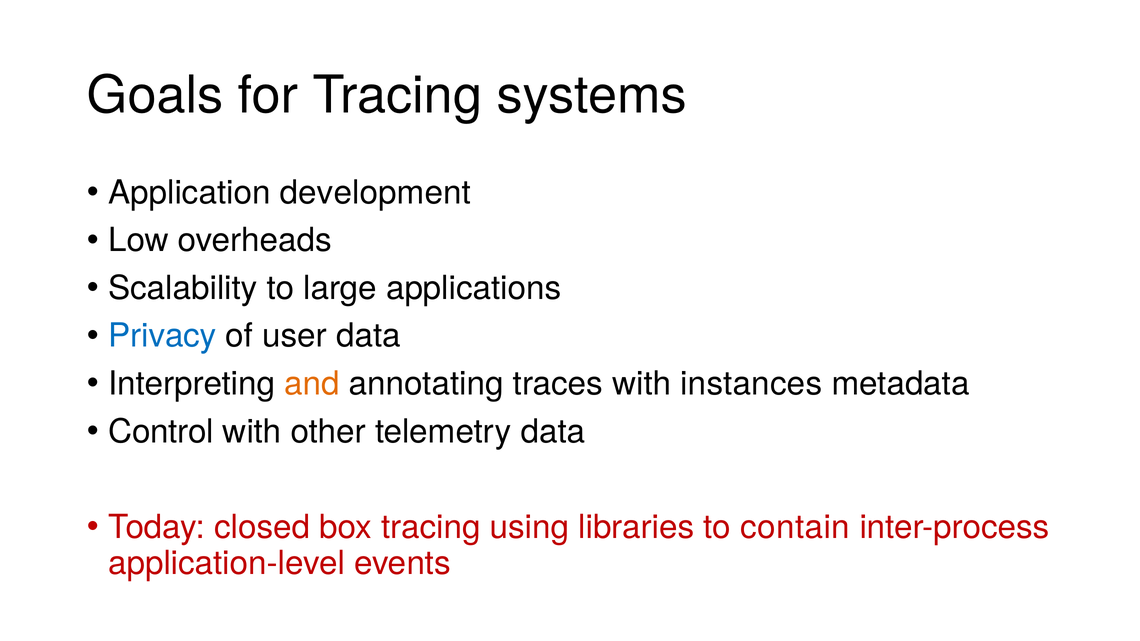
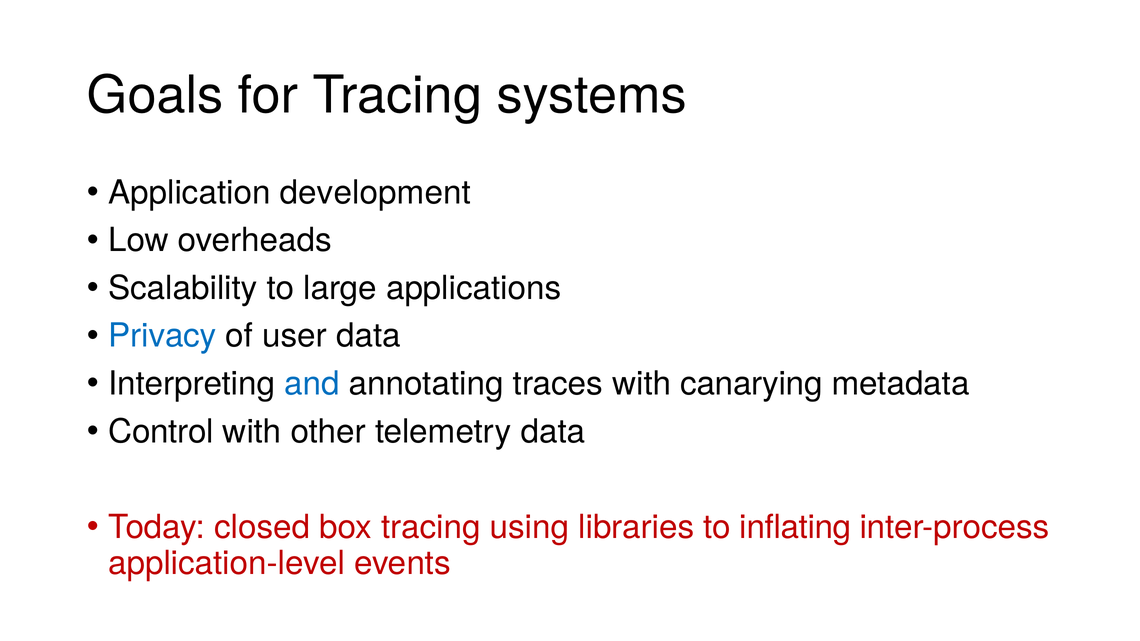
and colour: orange -> blue
instances: instances -> canarying
contain: contain -> inflating
